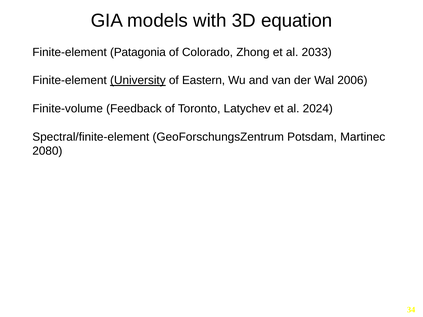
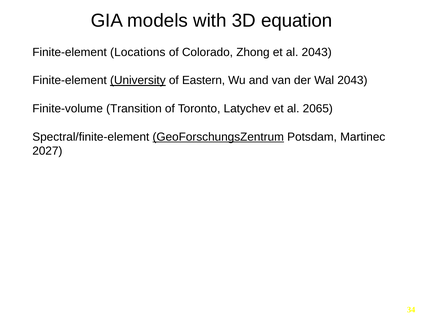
Patagonia: Patagonia -> Locations
al 2033: 2033 -> 2043
Wal 2006: 2006 -> 2043
Feedback: Feedback -> Transition
2024: 2024 -> 2065
GeoForschungsZentrum underline: none -> present
2080: 2080 -> 2027
